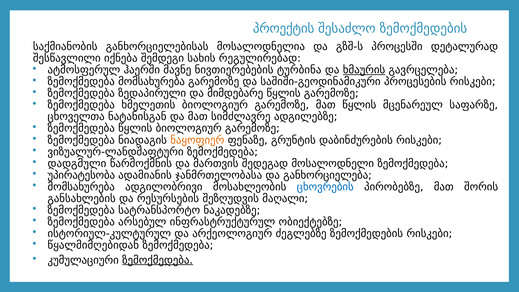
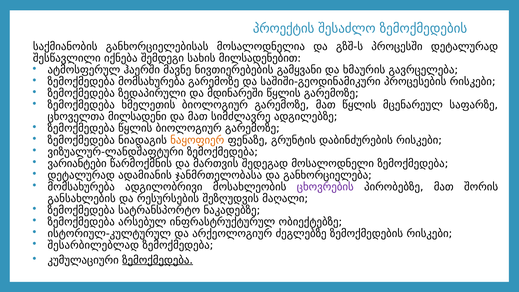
რეგულირებად: რეგულირებად -> მილსადენებით
ტურბინა: ტურბინა -> გამყვანი
ხმაურის underline: present -> none
მიმდებარე: მიმდებარე -> მდინარეში
ნატანისგან: ნატანისგან -> მილსადენი
დადგმული: დადგმული -> ვარიანტები
უპირატესობა at (81, 175): უპირატესობა -> დეტალურად
ცხოვრების colour: blue -> purple
წყალმიმღებიდან: წყალმიმღებიდან -> შესარბილებლად
